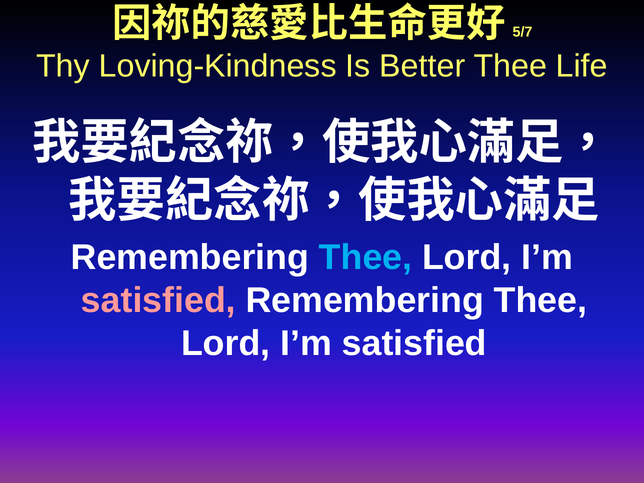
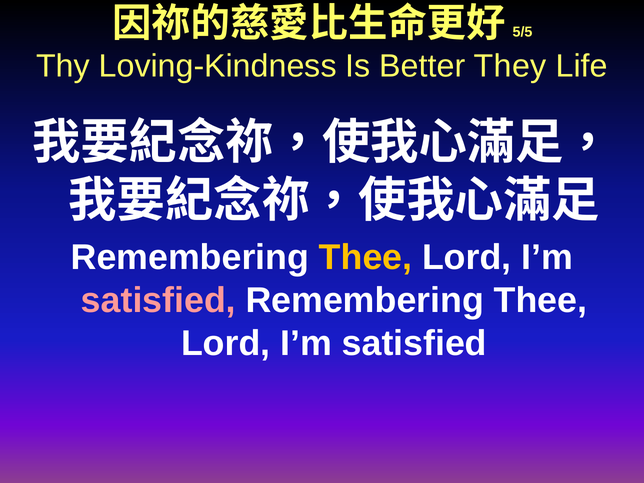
5/7: 5/7 -> 5/5
Better Thee: Thee -> They
Thee at (366, 258) colour: light blue -> yellow
